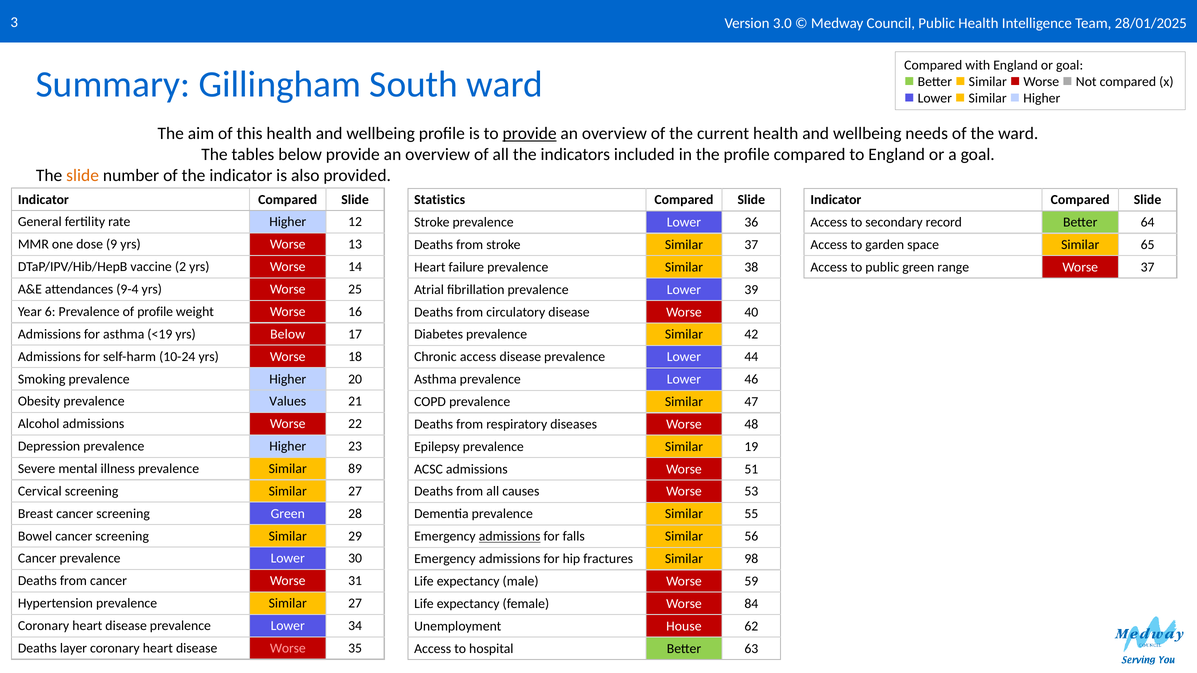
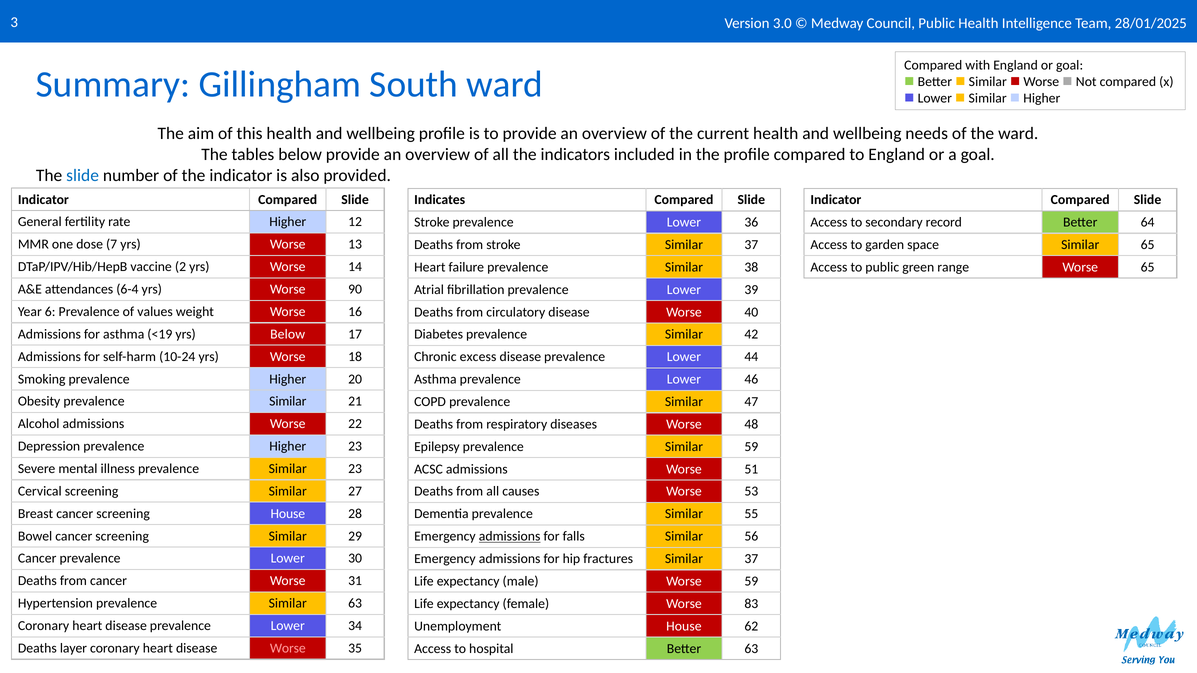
provide at (530, 134) underline: present -> none
slide at (83, 176) colour: orange -> blue
Statistics: Statistics -> Indicates
9: 9 -> 7
Worse 37: 37 -> 65
9-4: 9-4 -> 6-4
25: 25 -> 90
of profile: profile -> values
Chronic access: access -> excess
Obesity prevalence Values: Values -> Similar
Similar 19: 19 -> 59
Similar 89: 89 -> 23
screening Green: Green -> House
fractures Similar 98: 98 -> 37
prevalence Similar 27: 27 -> 63
84: 84 -> 83
